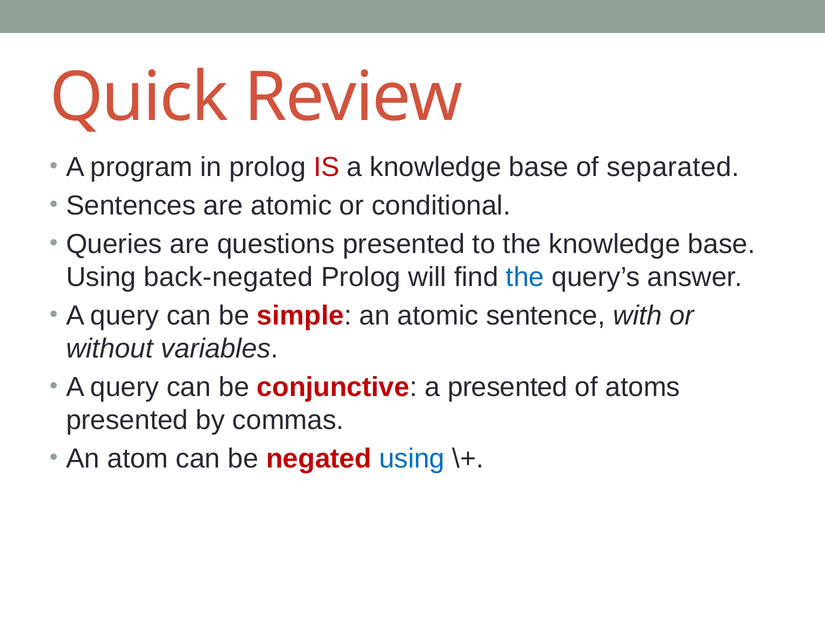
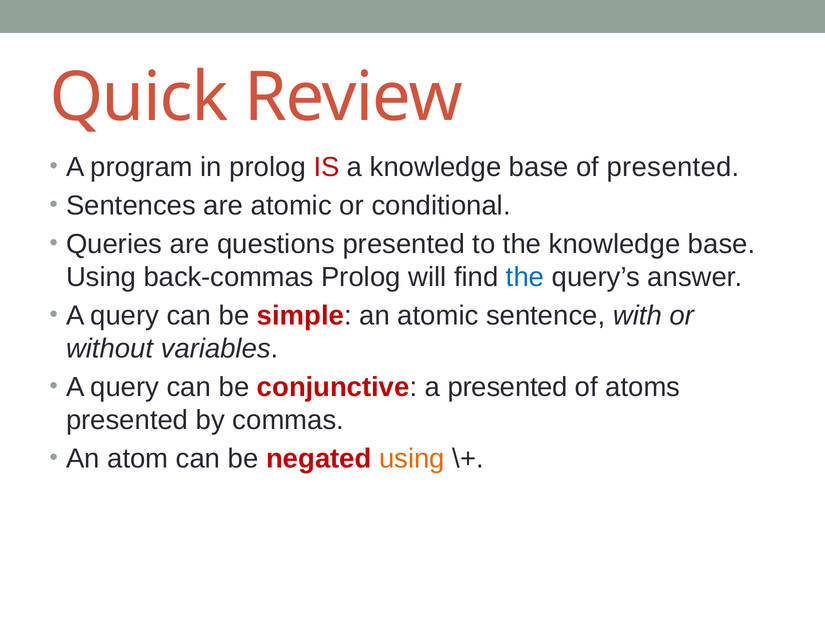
of separated: separated -> presented
back-negated: back-negated -> back-commas
using at (412, 458) colour: blue -> orange
